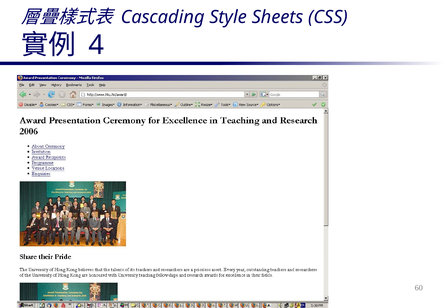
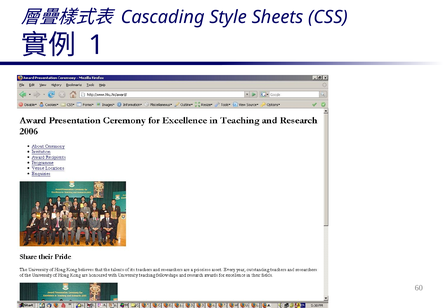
4: 4 -> 1
